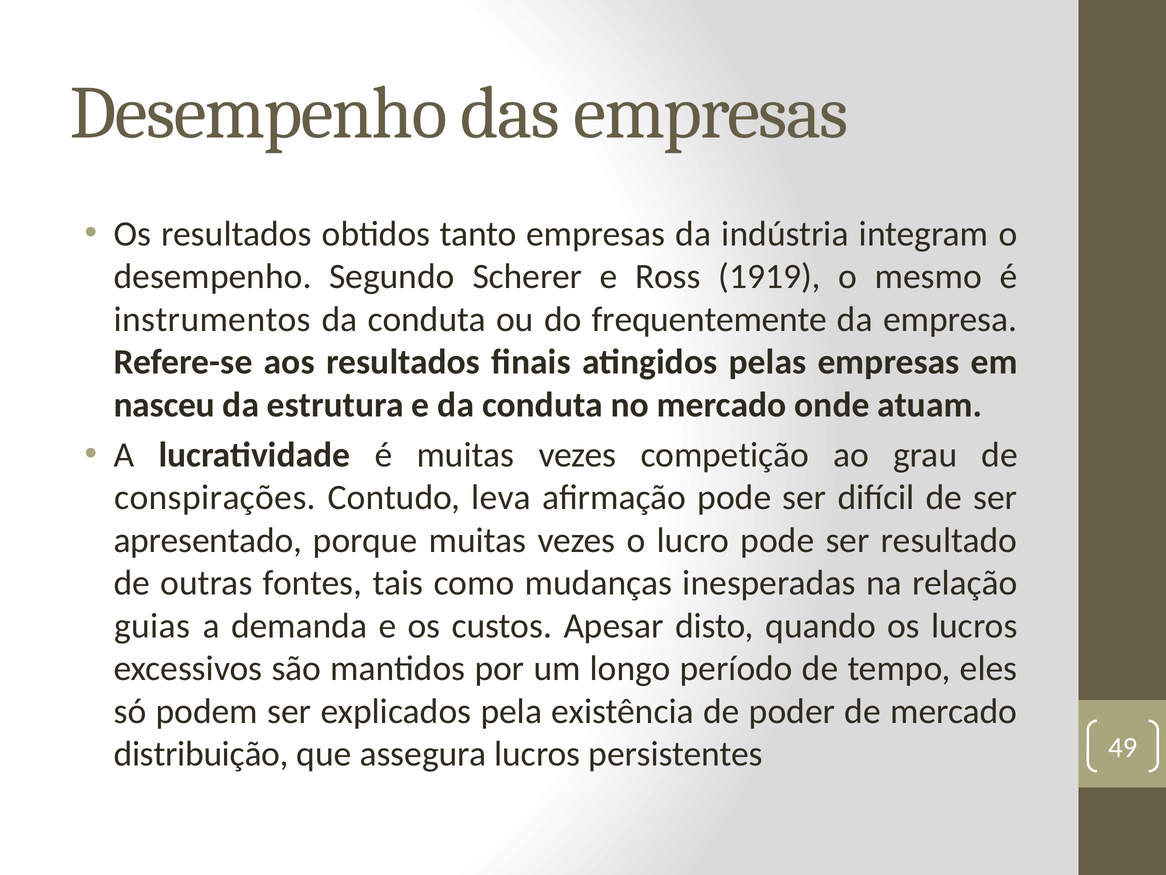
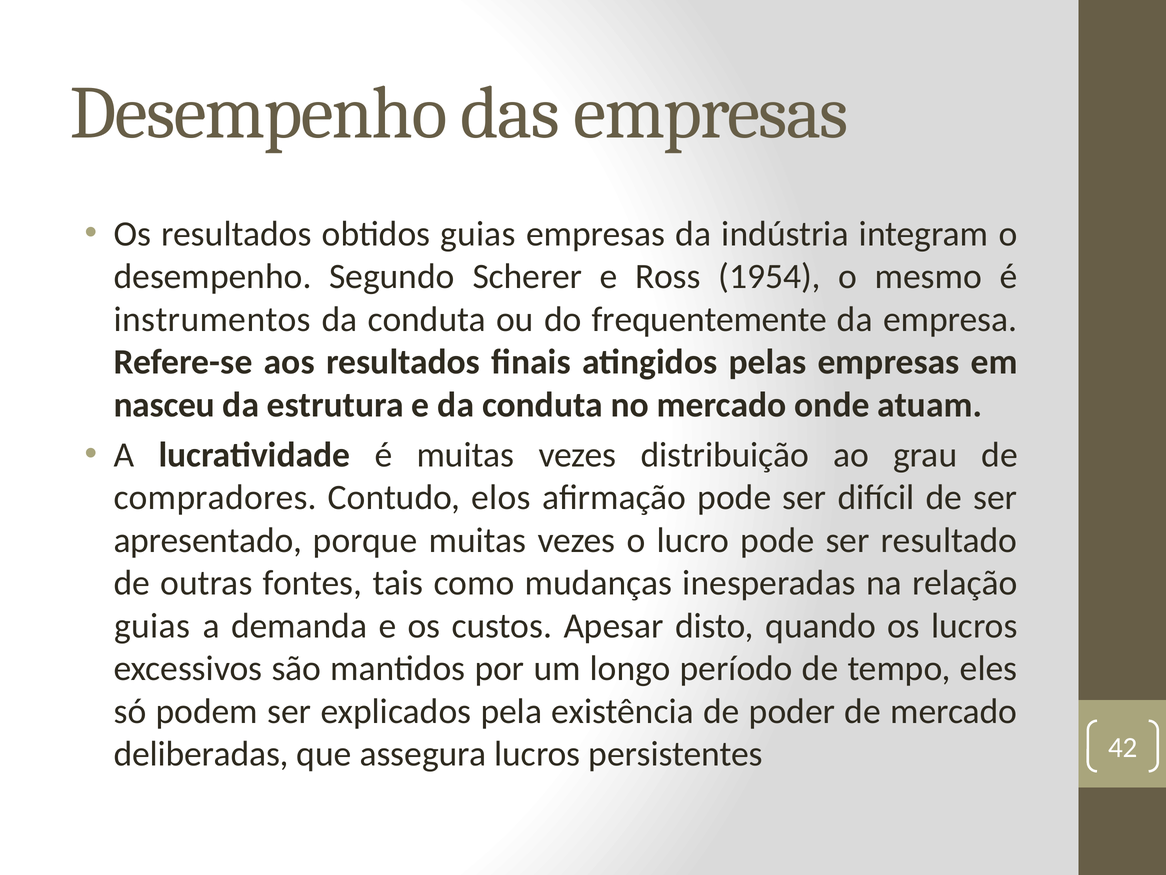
obtidos tanto: tanto -> guias
1919: 1919 -> 1954
competição: competição -> distribuição
conspirações: conspirações -> compradores
leva: leva -> elos
distribuição: distribuição -> deliberadas
49: 49 -> 42
